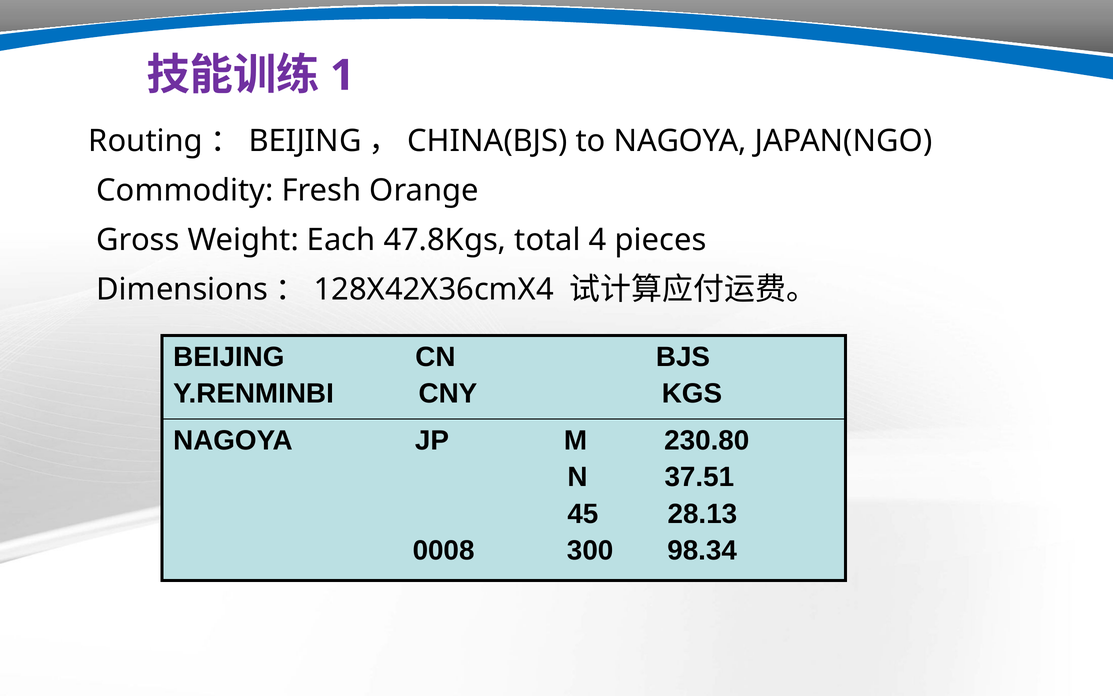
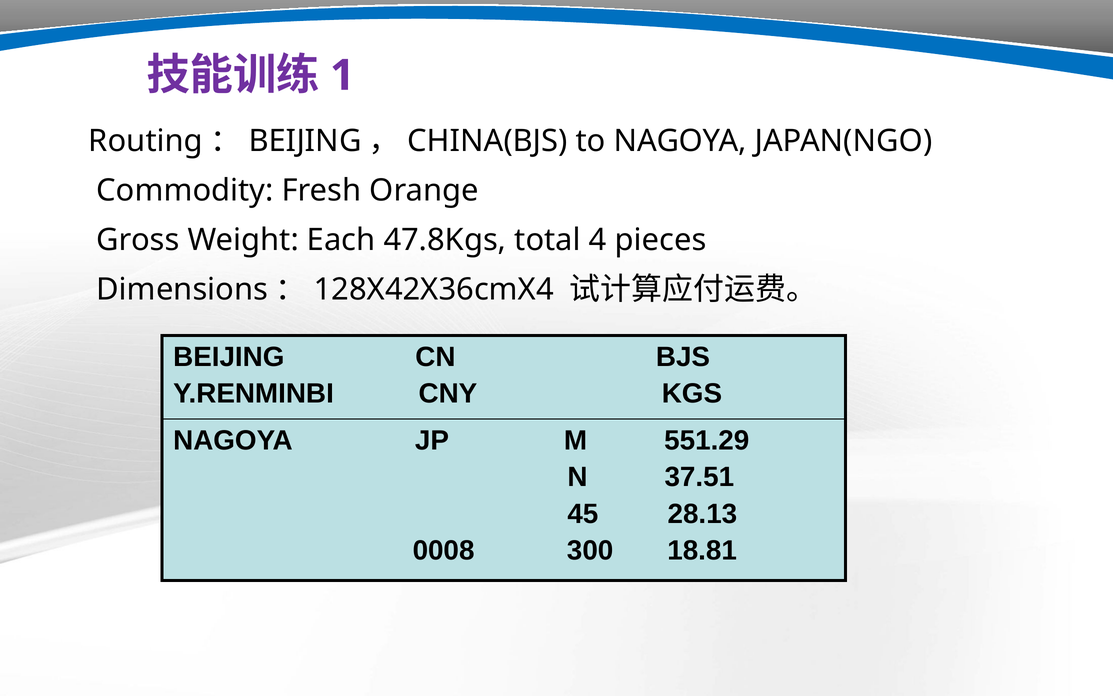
230.80: 230.80 -> 551.29
98.34: 98.34 -> 18.81
